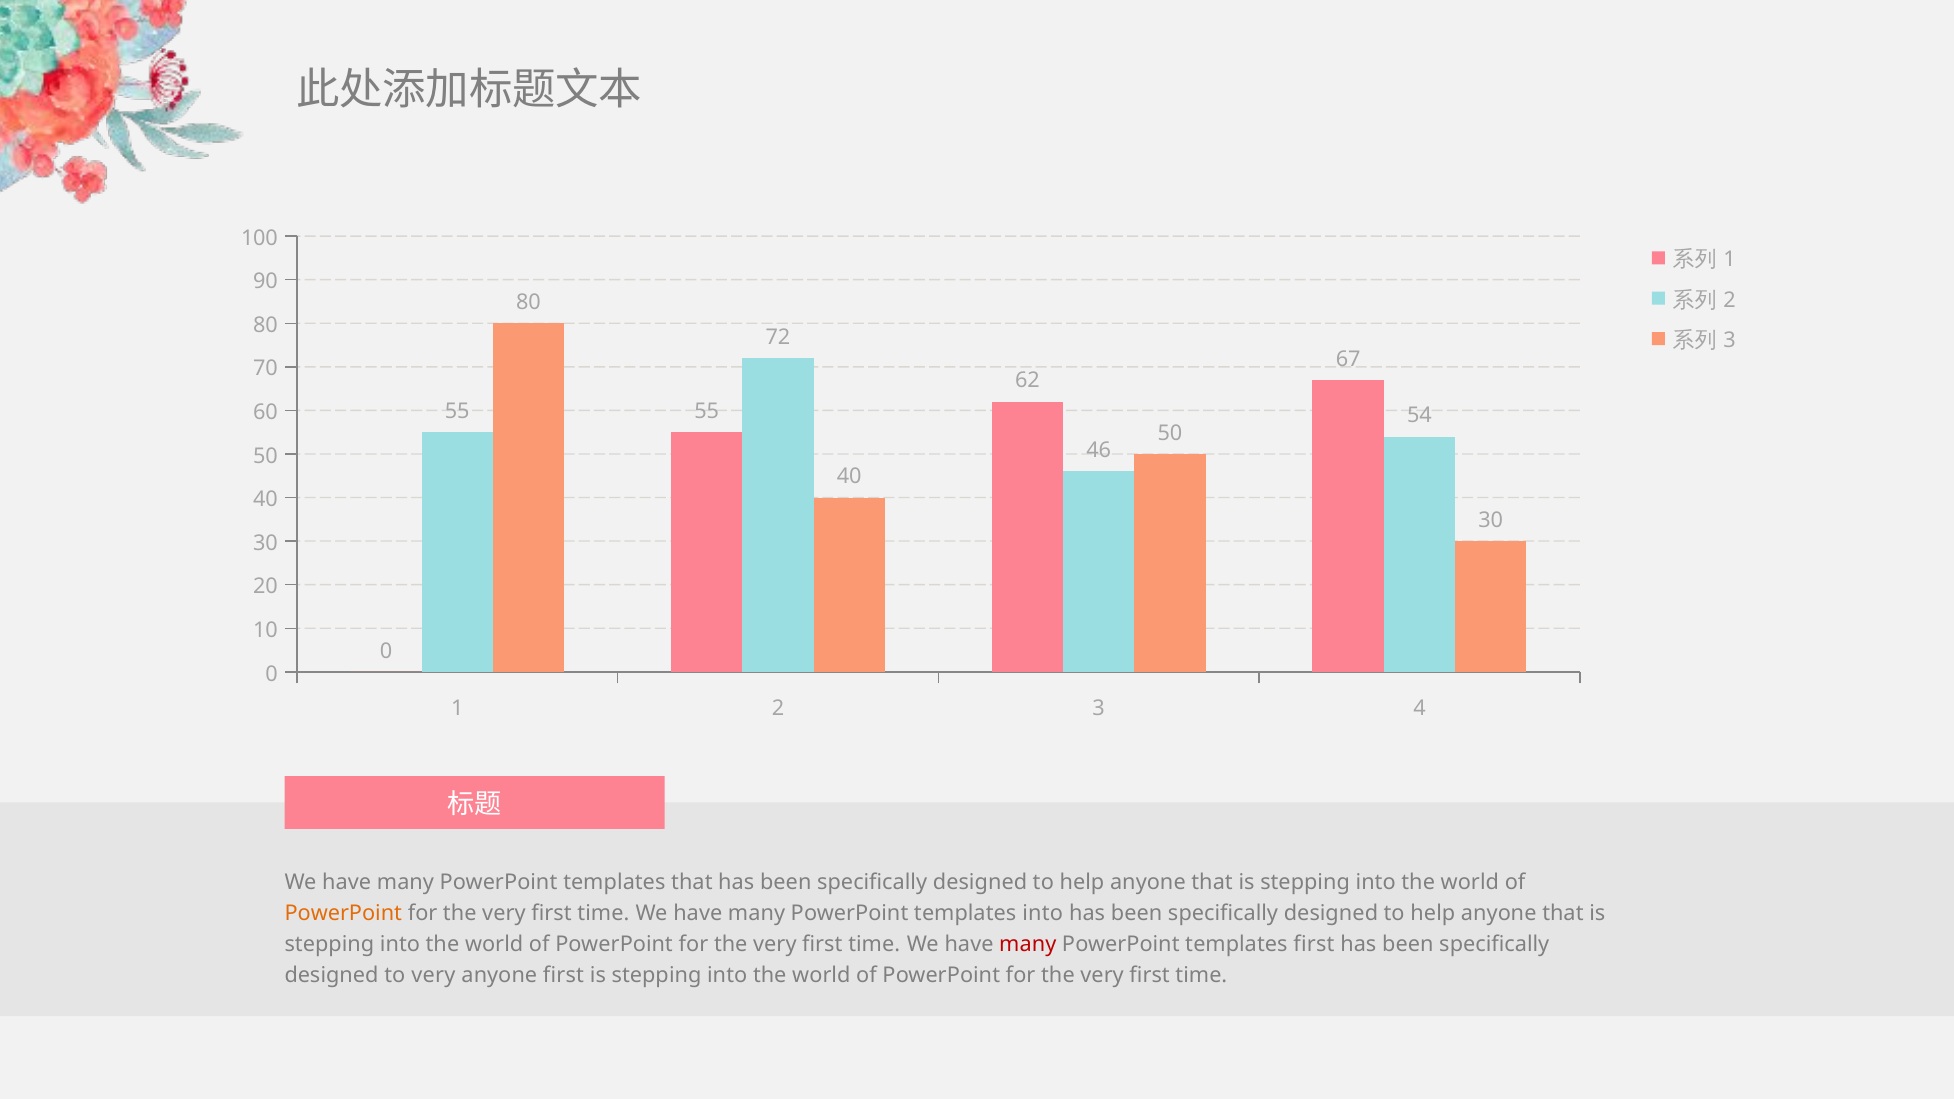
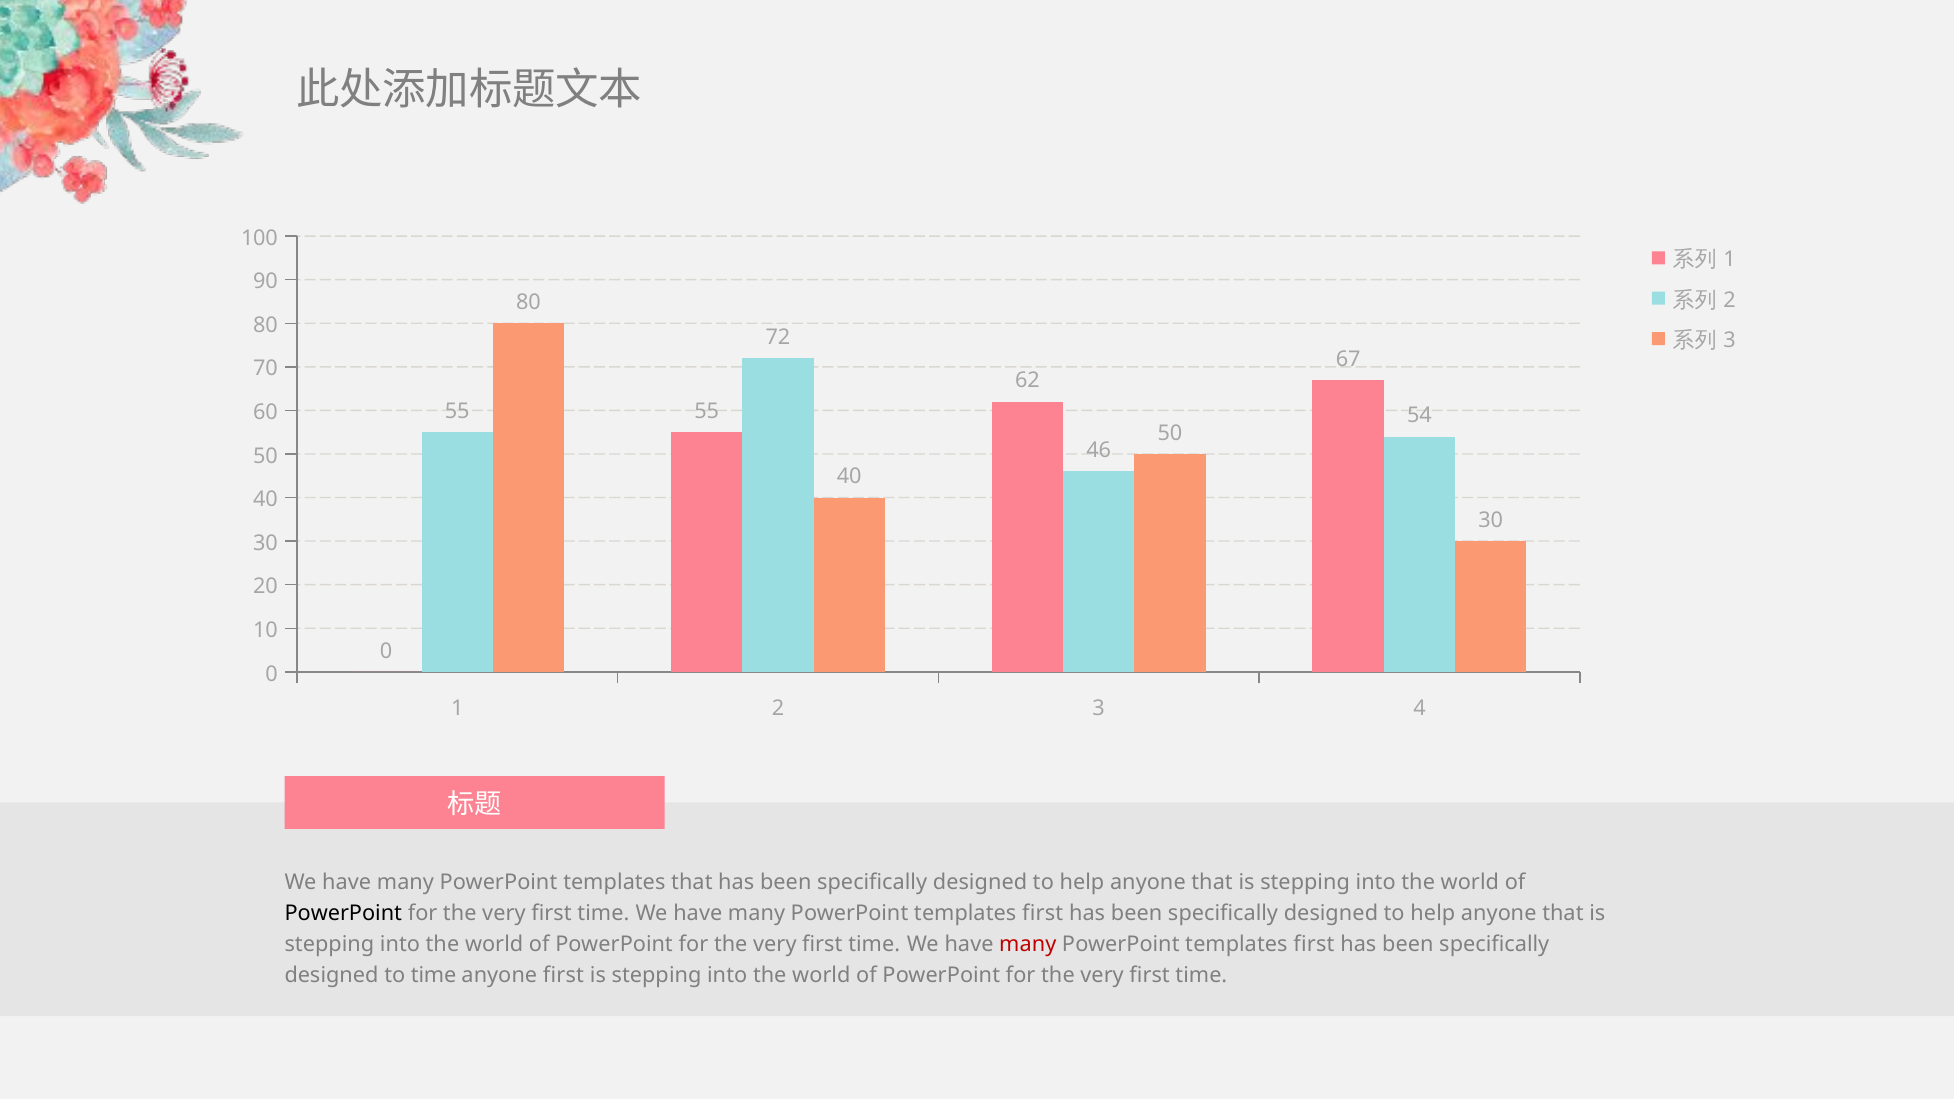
PowerPoint at (343, 913) colour: orange -> black
into at (1043, 913): into -> first
to very: very -> time
